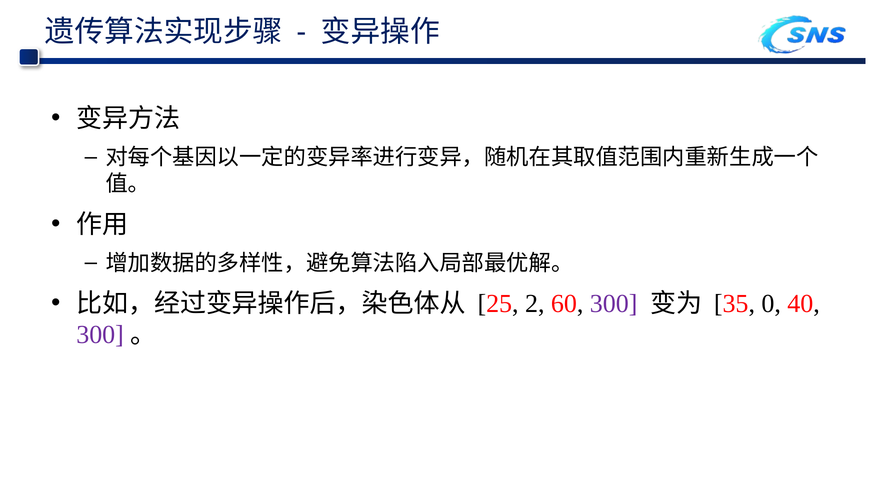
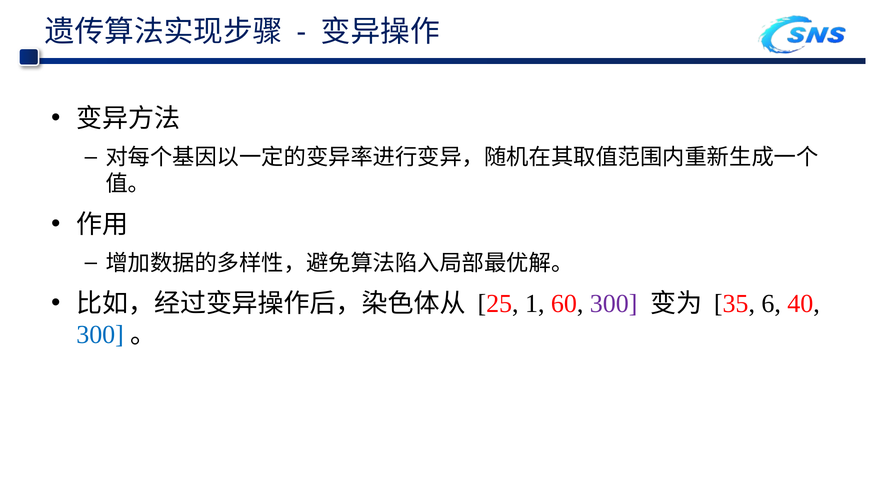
2: 2 -> 1
0: 0 -> 6
300 at (100, 335) colour: purple -> blue
